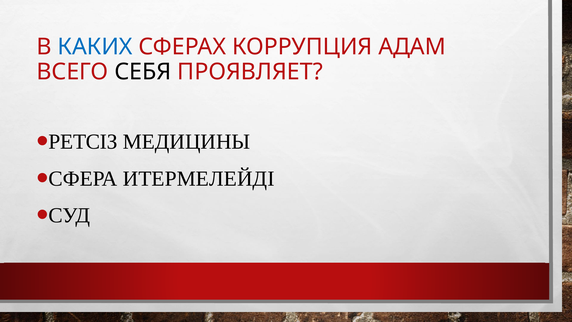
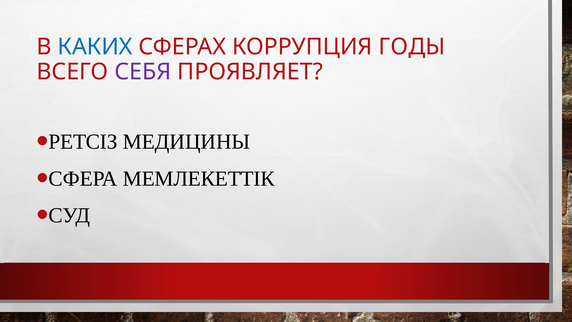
АДАМ: АДАМ -> ГОДЫ
СЕБЯ colour: black -> purple
ИТЕРМЕЛЕЙДІ: ИТЕРМЕЛЕЙДІ -> МЕМЛЕКЕТТІК
